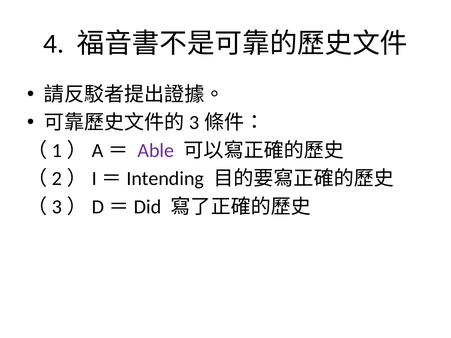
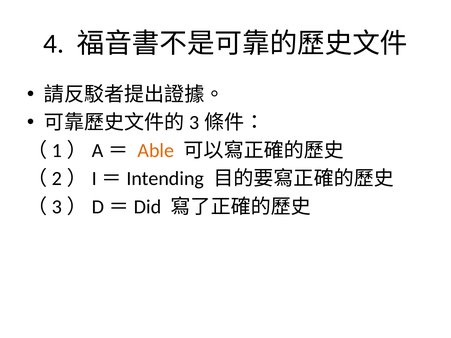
Able colour: purple -> orange
